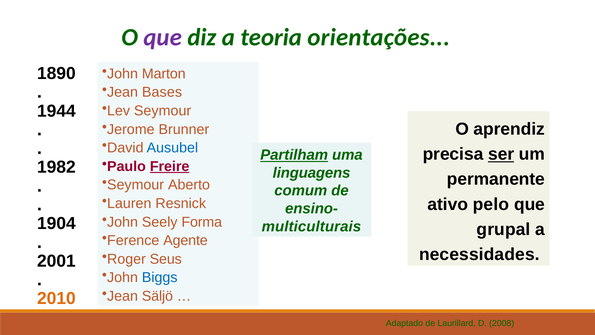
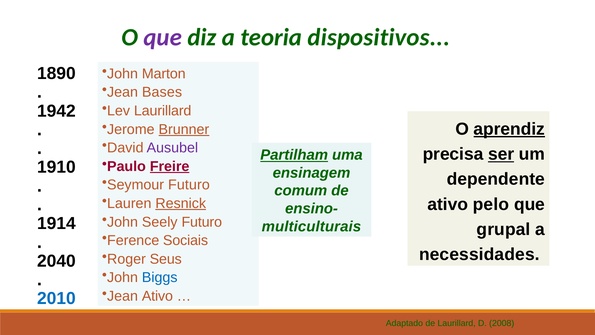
orientações: orientações -> dispositivos
1944: 1944 -> 1942
Lev Seymour: Seymour -> Laurillard
aprendiz underline: none -> present
Brunner underline: none -> present
Ausubel colour: blue -> purple
1982: 1982 -> 1910
linguagens: linguagens -> ensinagem
permanente: permanente -> dependente
Seymour Aberto: Aberto -> Futuro
Resnick underline: none -> present
Seely Forma: Forma -> Futuro
1904: 1904 -> 1914
Agente: Agente -> Sociais
2001: 2001 -> 2040
Jean Säljö: Säljö -> Ativo
2010 colour: orange -> blue
